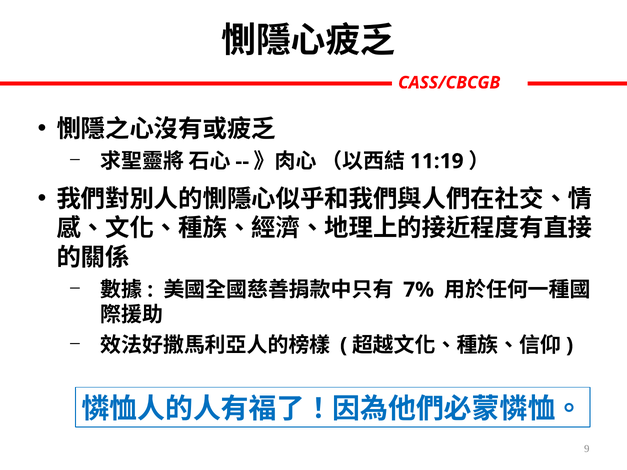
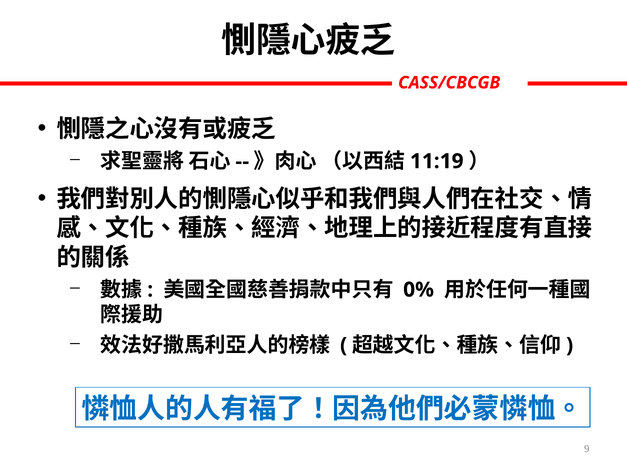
7%: 7% -> 0%
